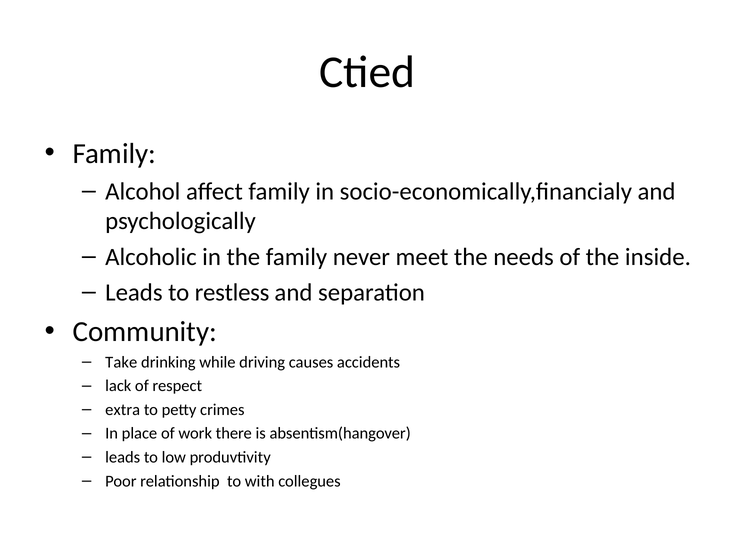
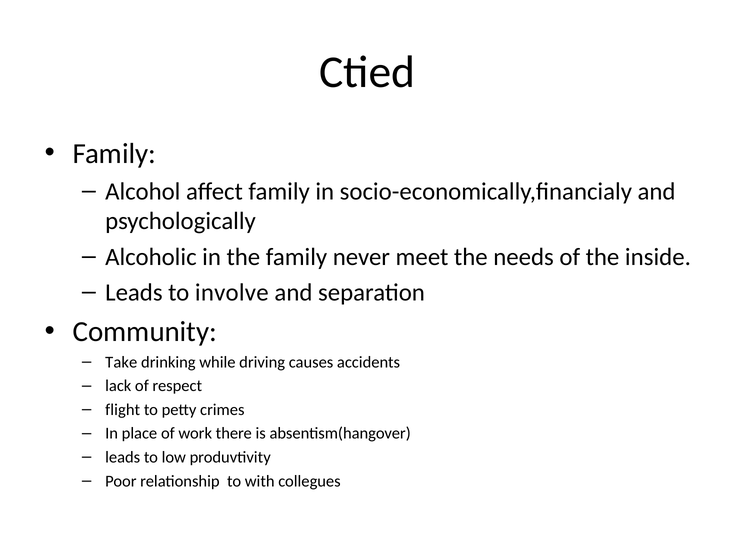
restless: restless -> involve
extra: extra -> flight
